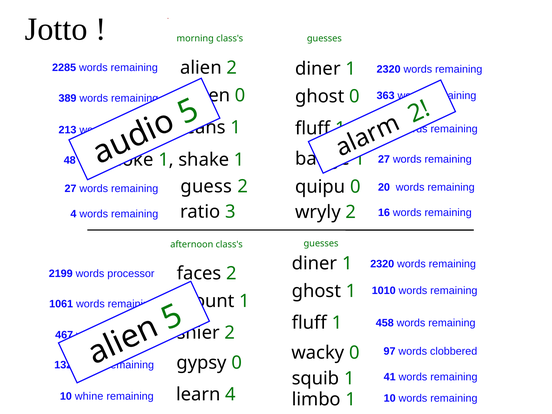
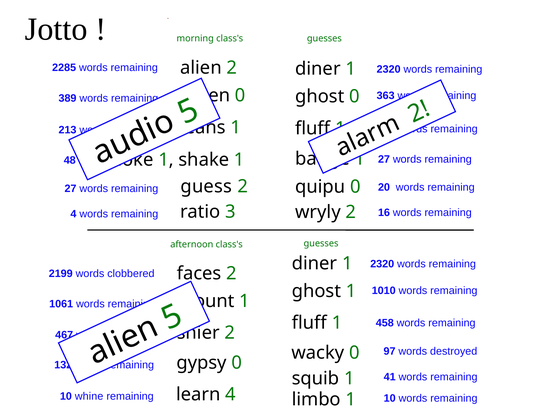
processor: processor -> clobbered
clobbered: clobbered -> destroyed
